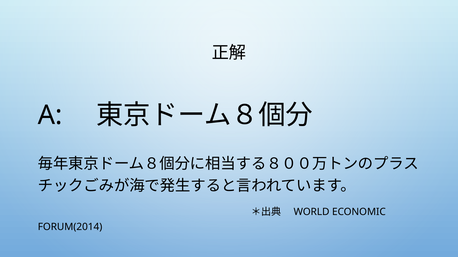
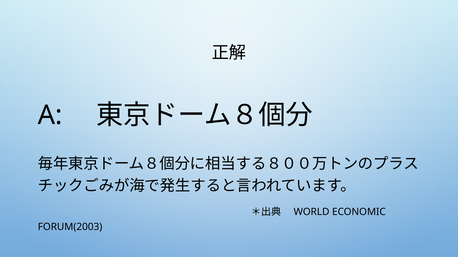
FORUM(2014: FORUM(2014 -> FORUM(2003
